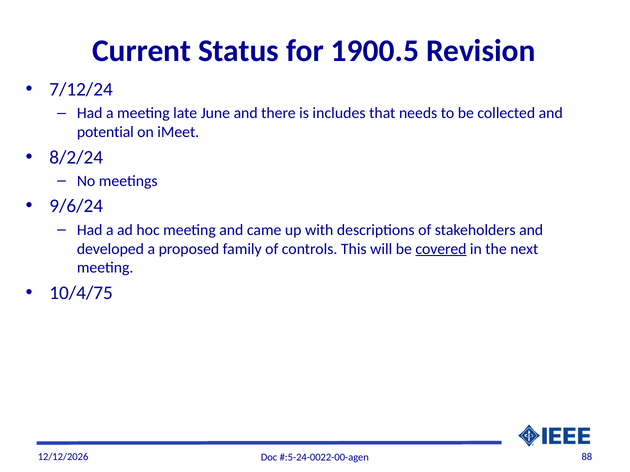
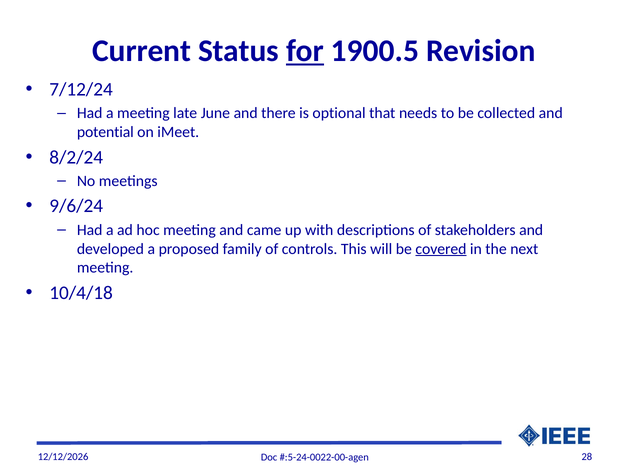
for underline: none -> present
includes: includes -> optional
10/4/75: 10/4/75 -> 10/4/18
88: 88 -> 28
